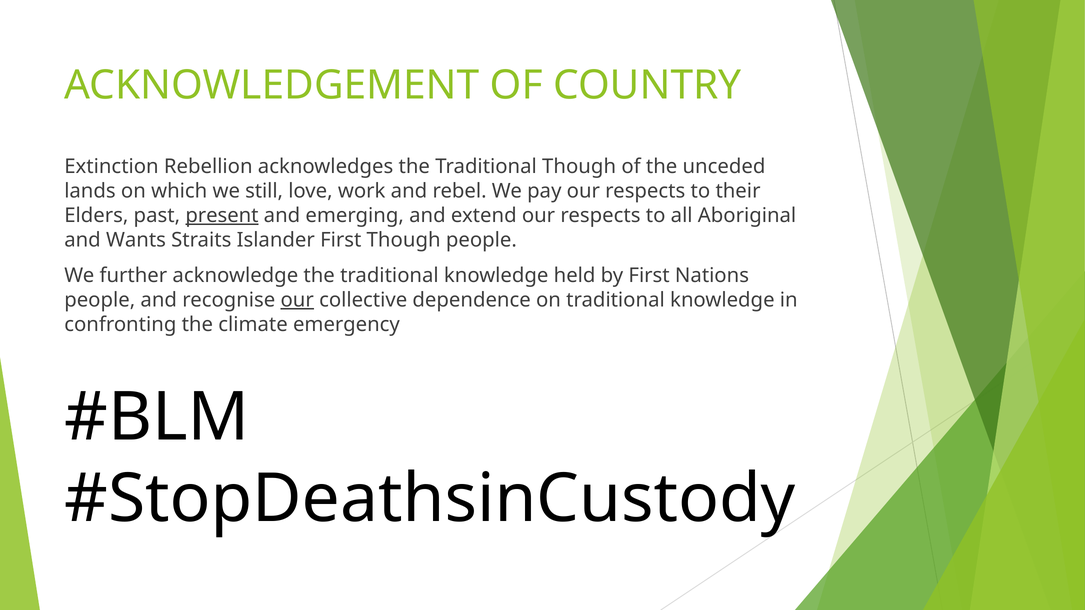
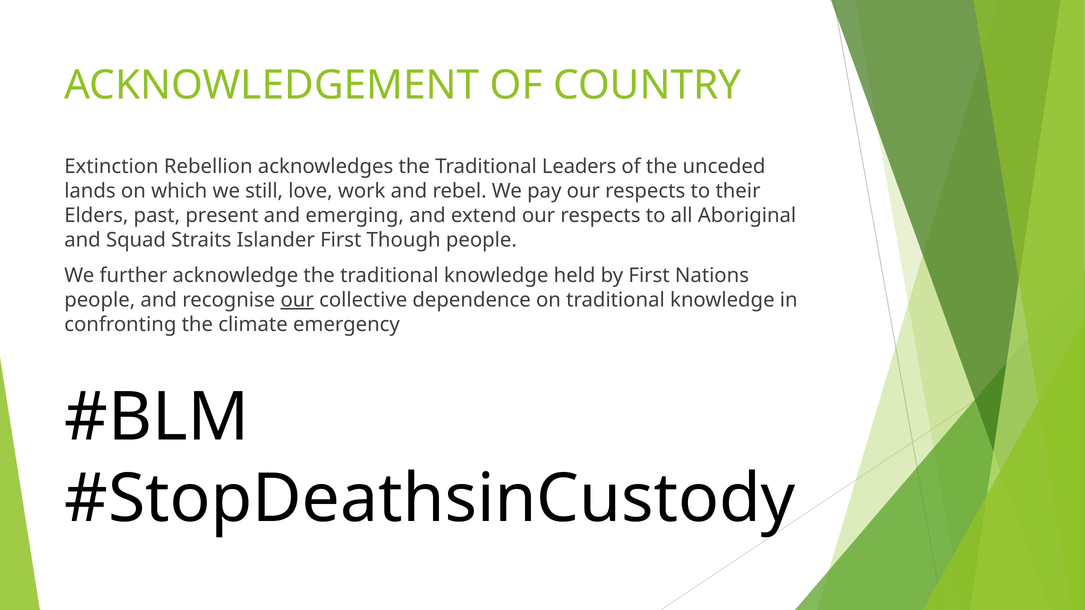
Traditional Though: Though -> Leaders
present underline: present -> none
Wants: Wants -> Squad
